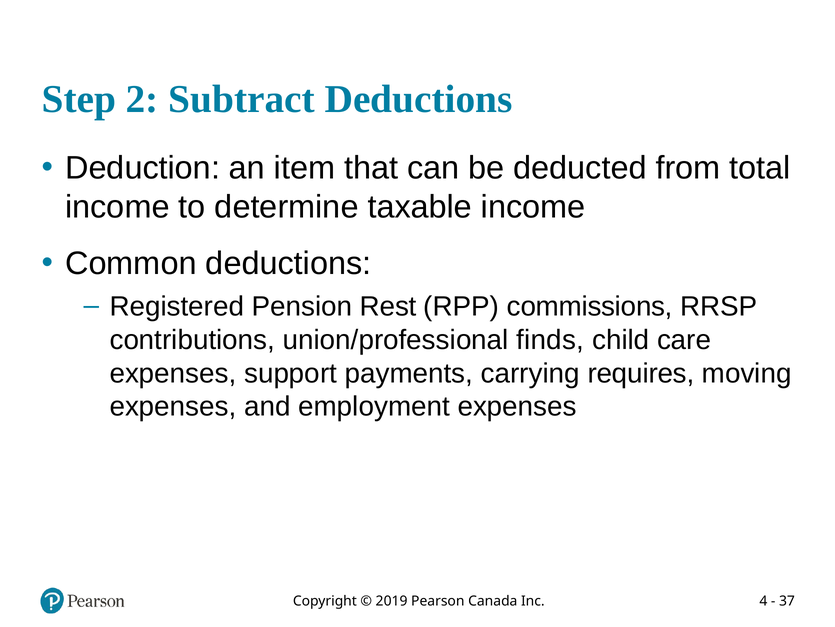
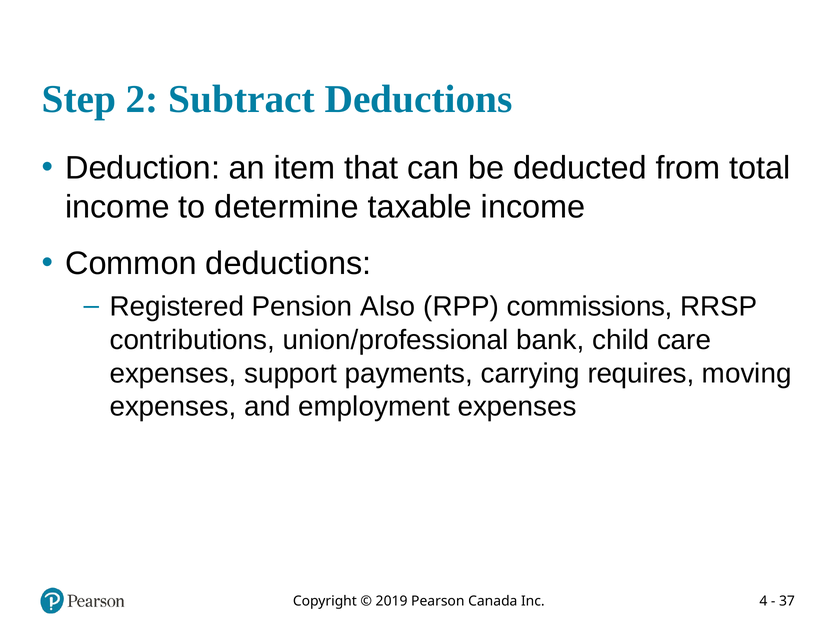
Rest: Rest -> Also
finds: finds -> bank
